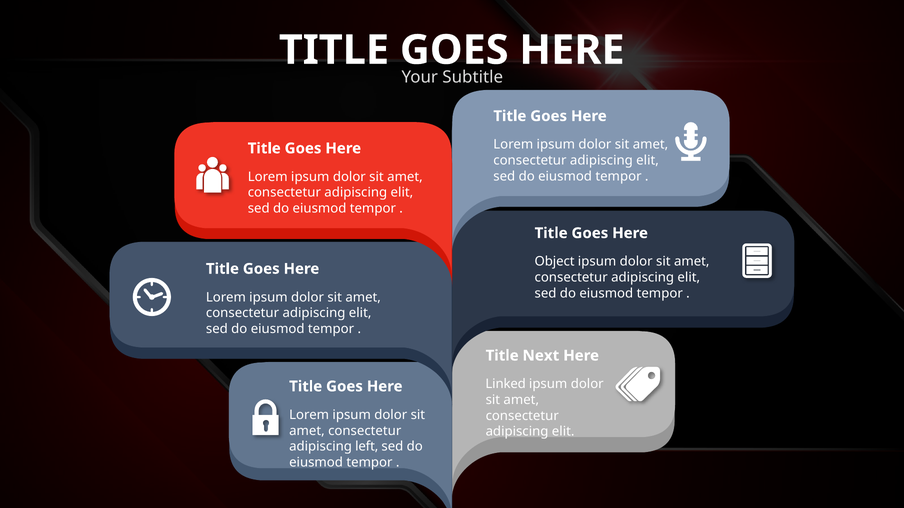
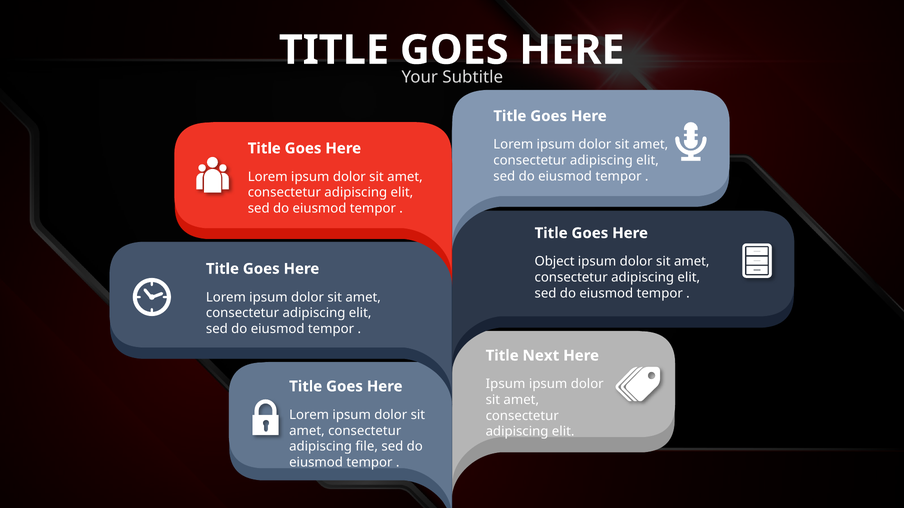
Linked at (506, 384): Linked -> Ipsum
left: left -> file
